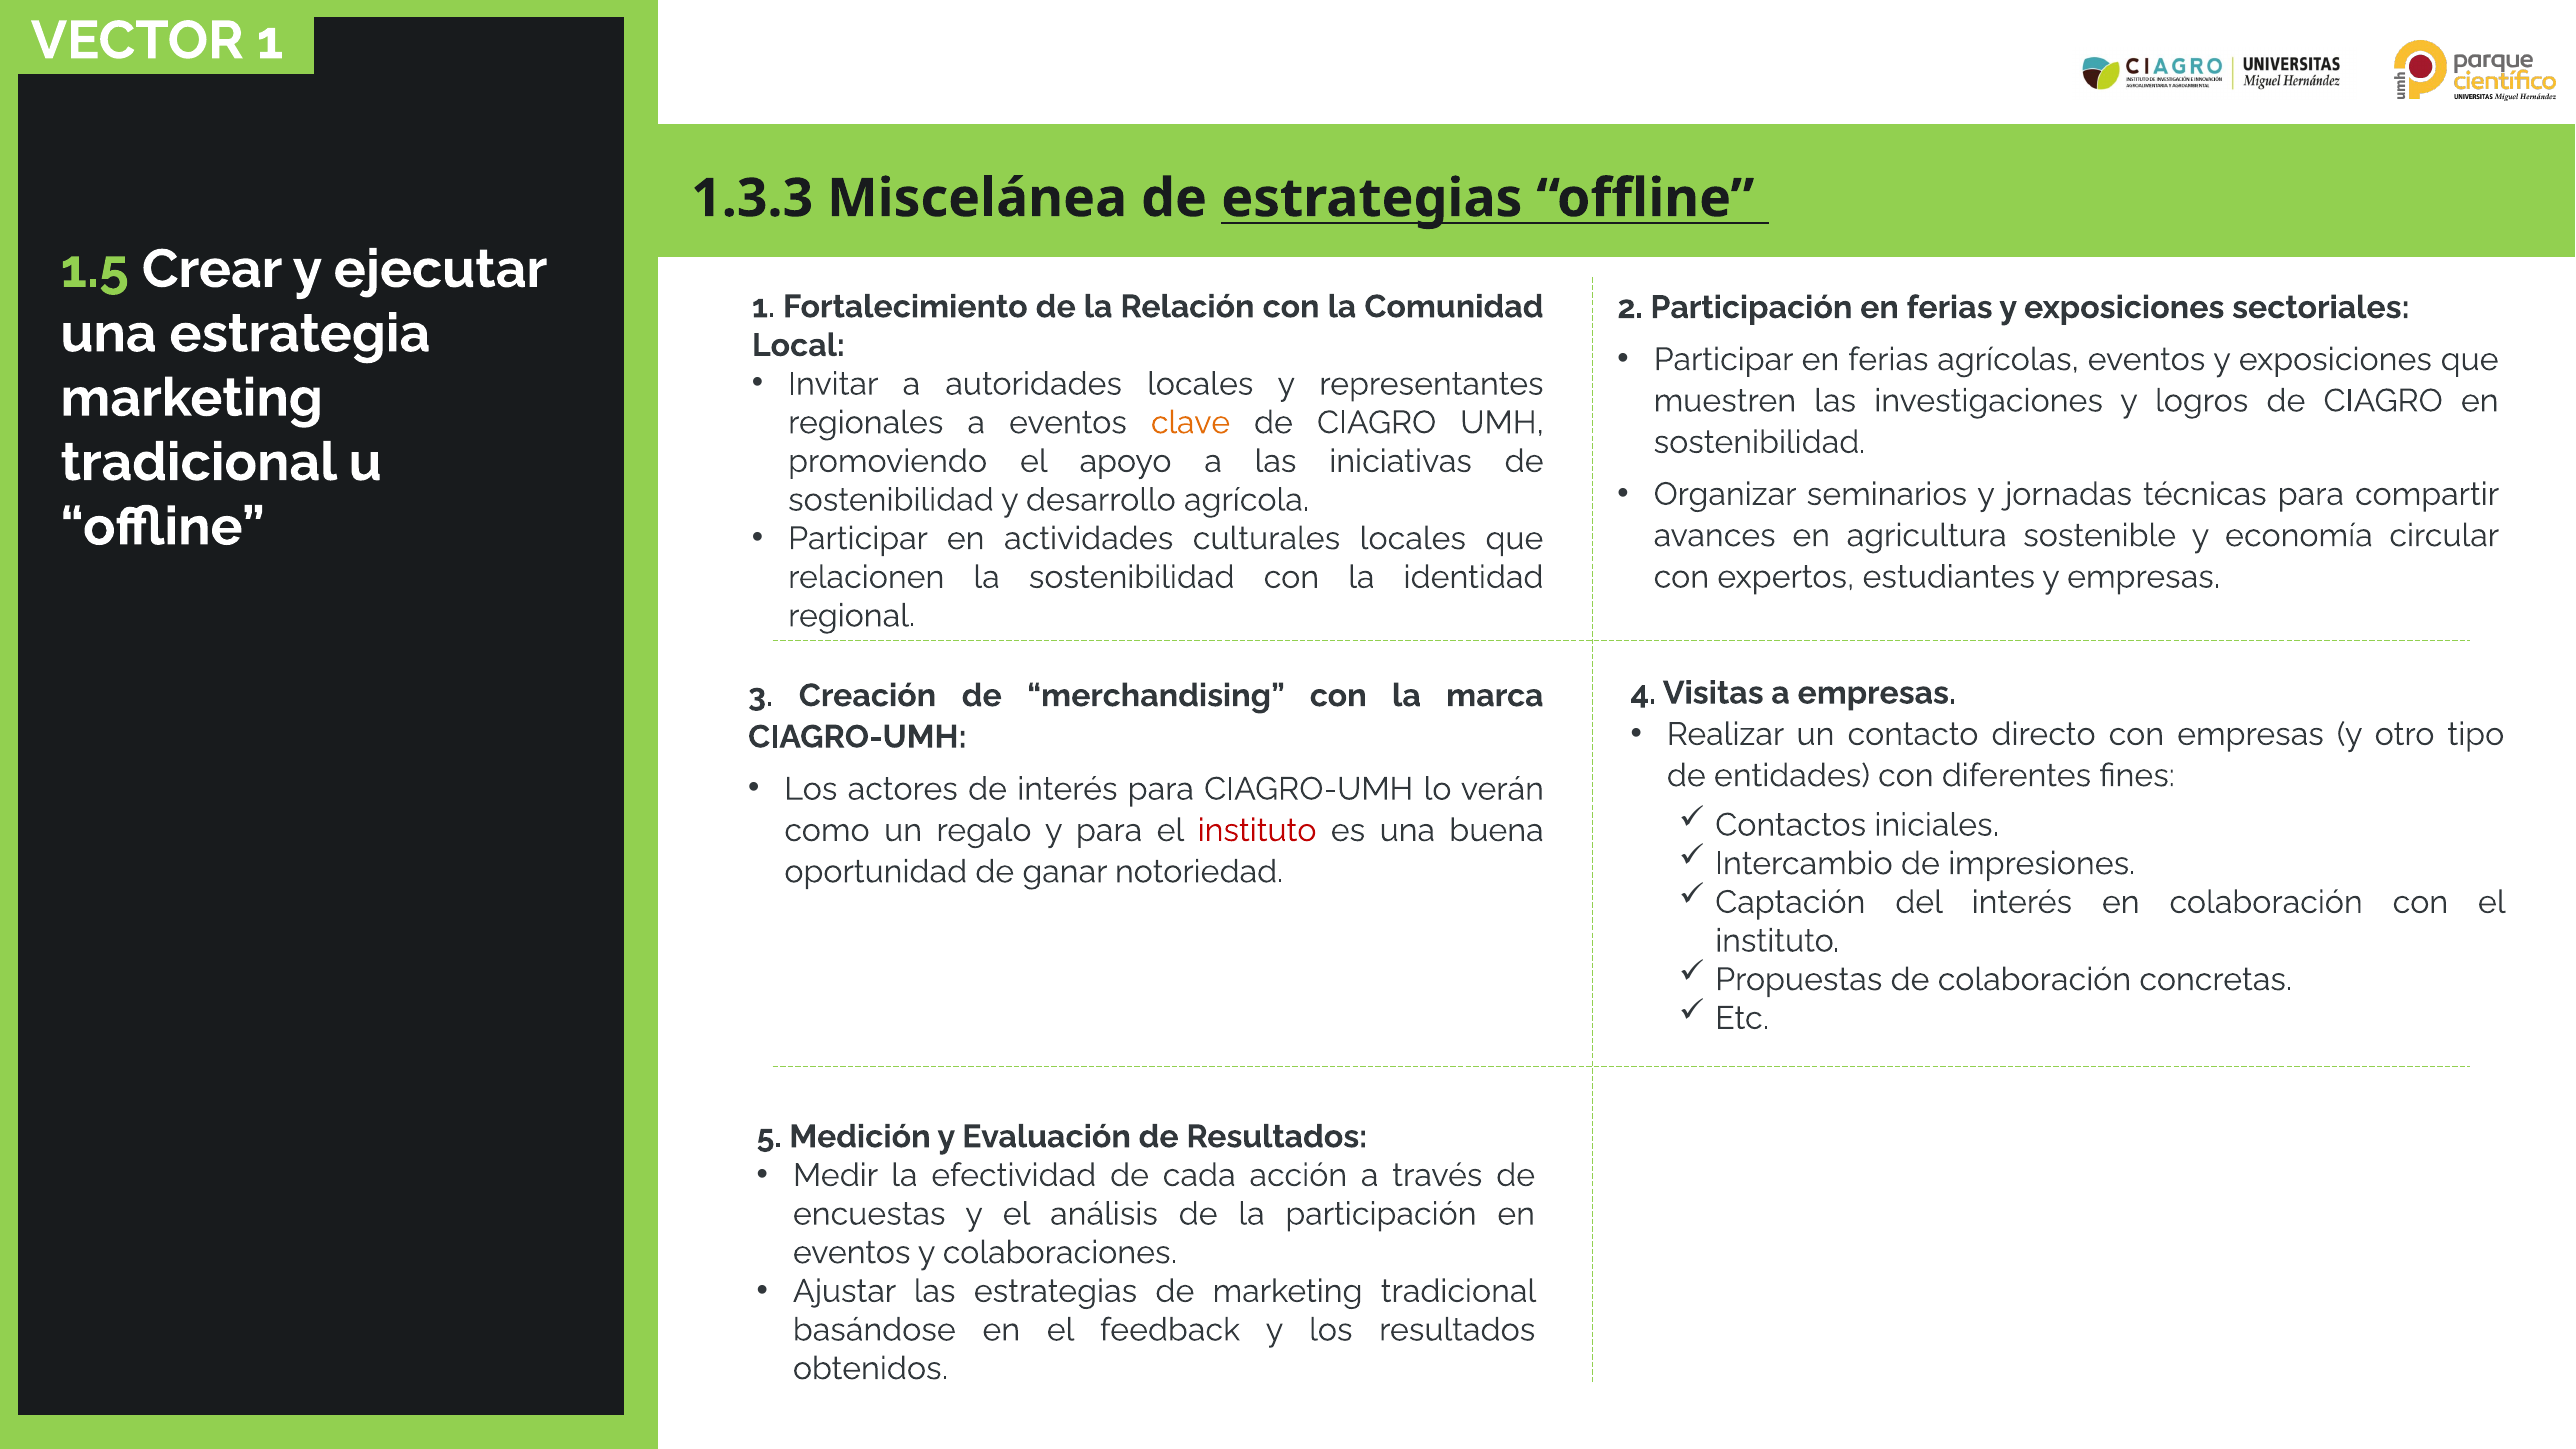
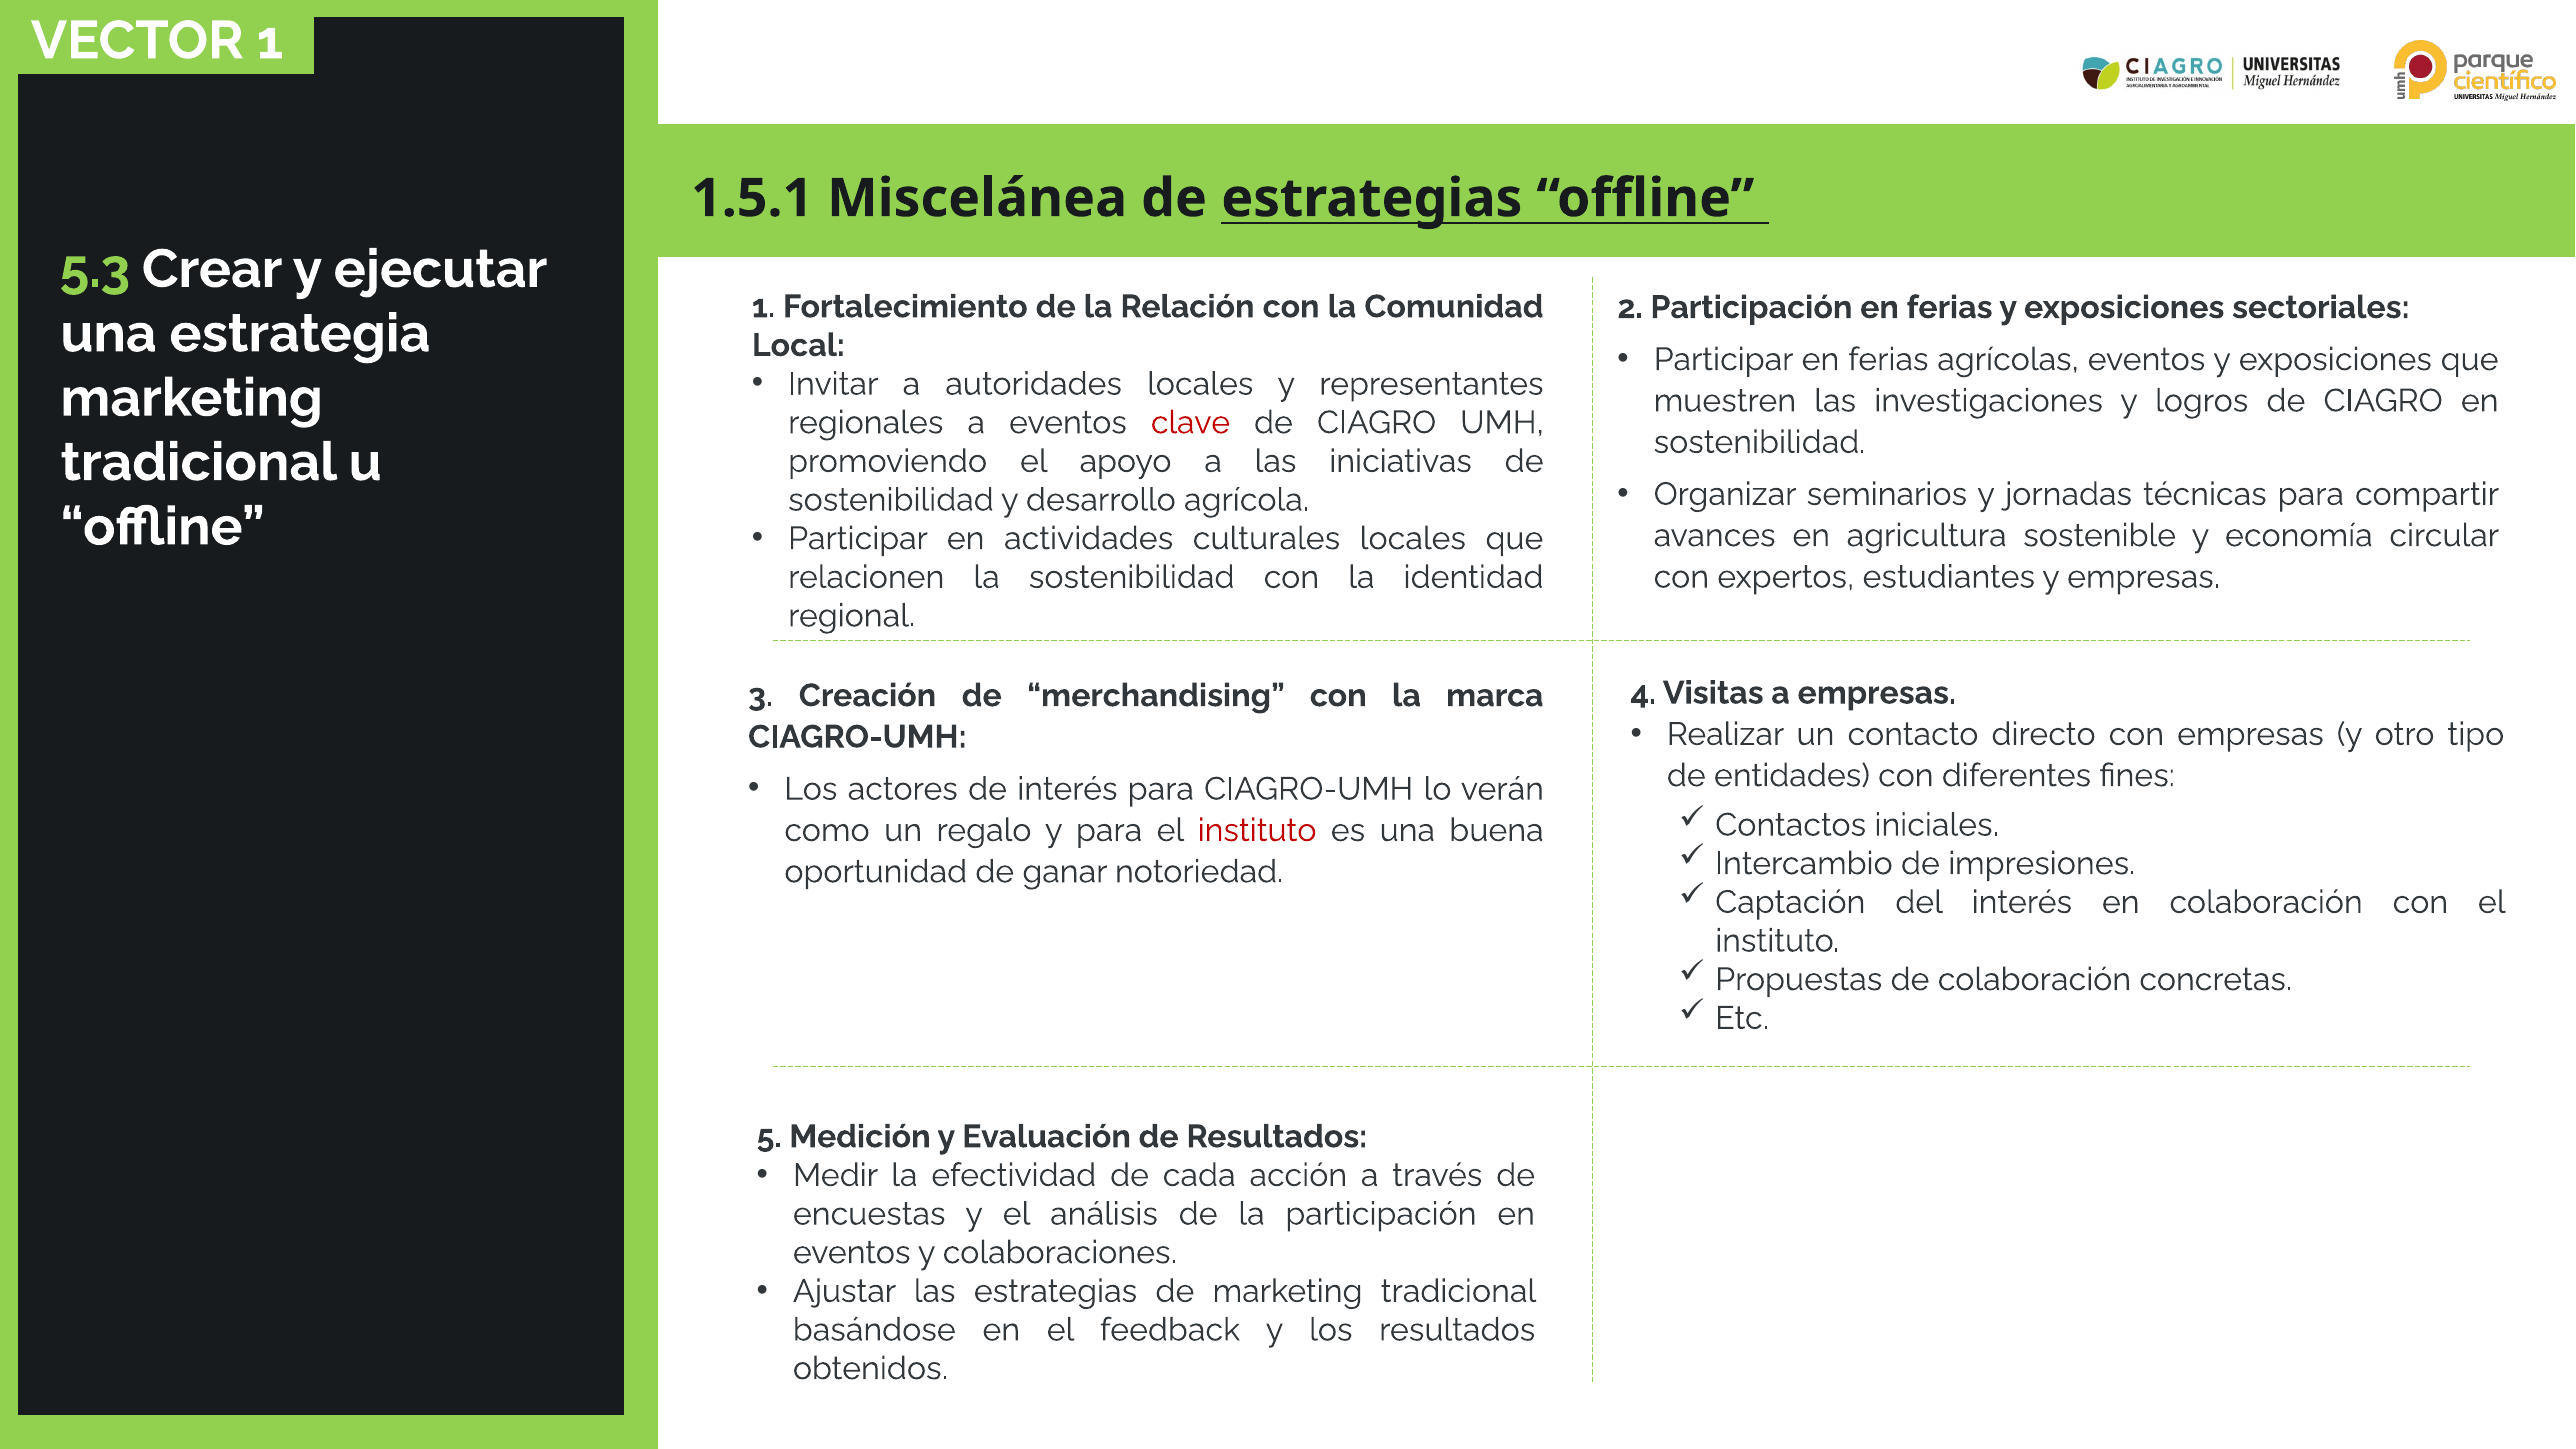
1.3.3: 1.3.3 -> 1.5.1
1.5: 1.5 -> 5.3
clave colour: orange -> red
